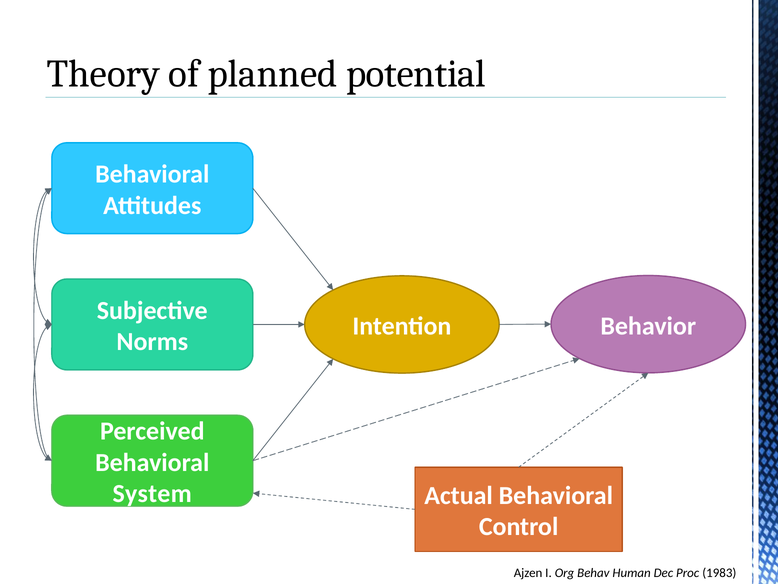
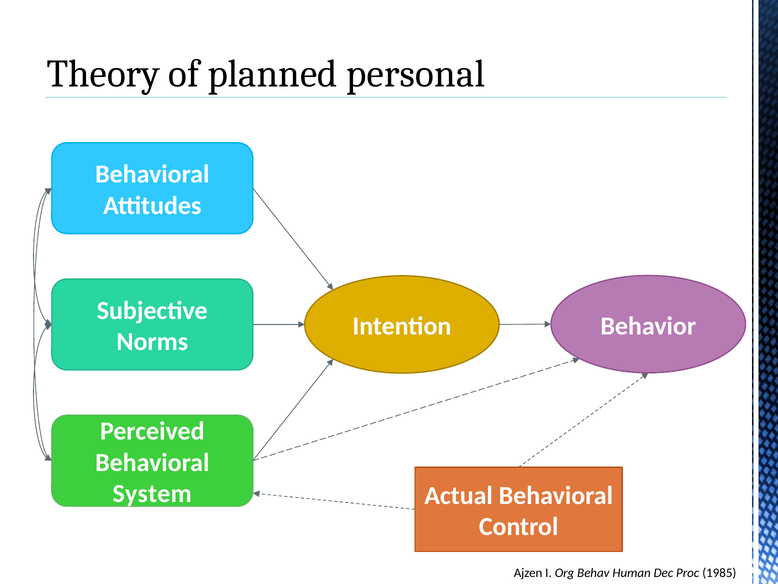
potential: potential -> personal
1983: 1983 -> 1985
